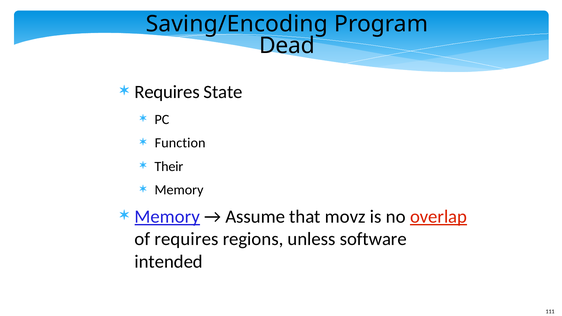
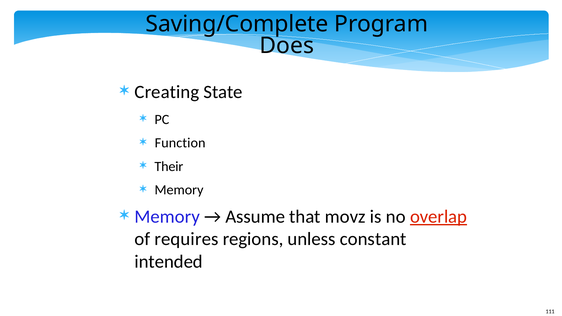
Saving/Encoding: Saving/Encoding -> Saving/Complete
Dead: Dead -> Does
Requires at (167, 92): Requires -> Creating
Memory at (167, 217) underline: present -> none
software: software -> constant
